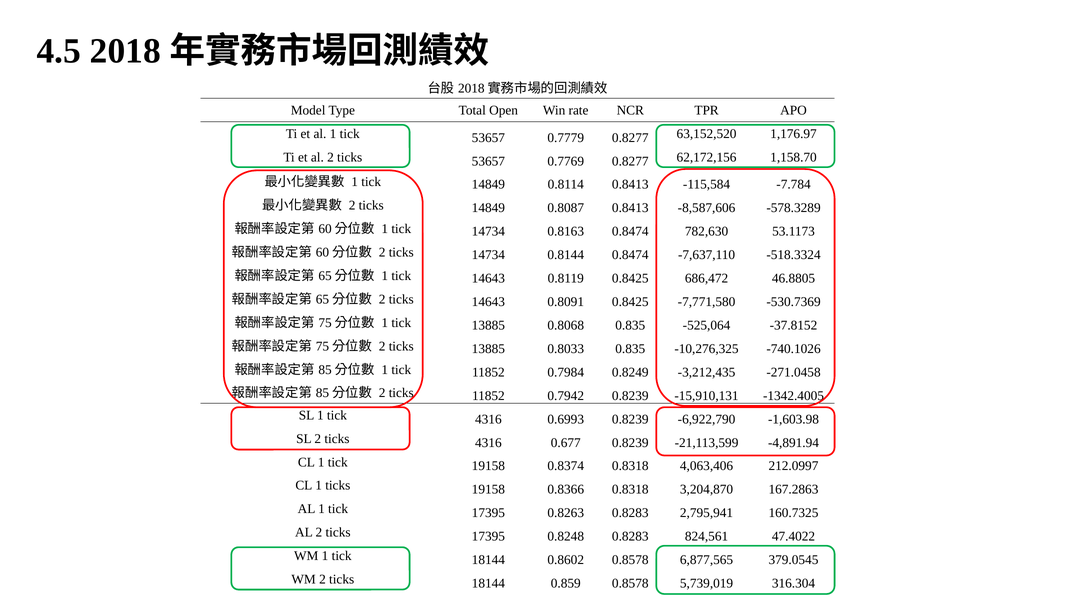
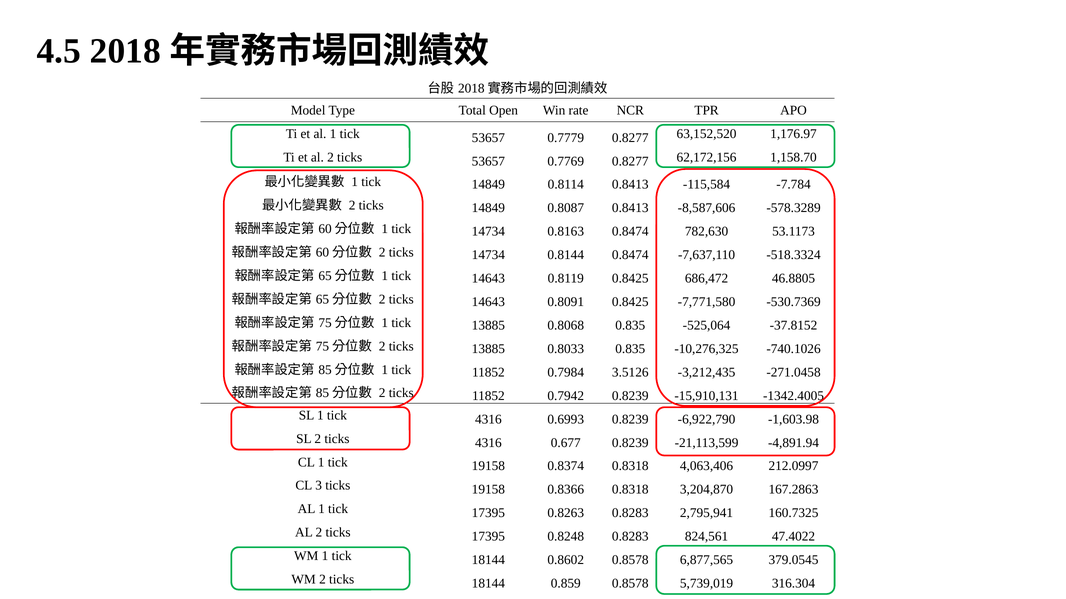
0.8249: 0.8249 -> 3.5126
1 at (319, 486): 1 -> 3
